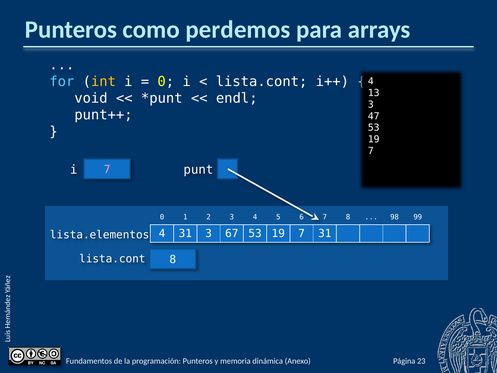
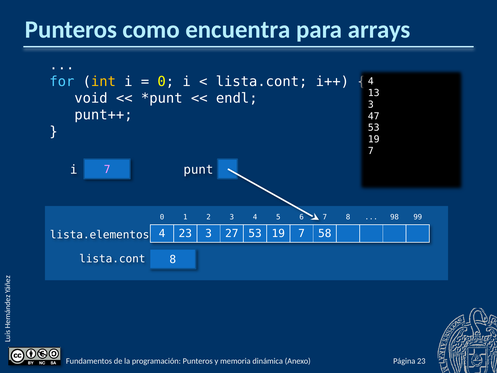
perdemos: perdemos -> encuentra
4 31: 31 -> 23
67: 67 -> 27
7 31: 31 -> 58
